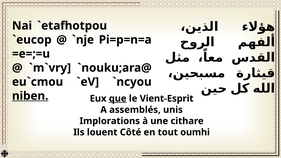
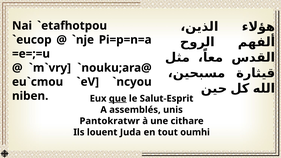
niben underline: present -> none
Vient-Esprit: Vient-Esprit -> Salut-Esprit
Implorations: Implorations -> Pantokratwr
Côté: Côté -> Juda
